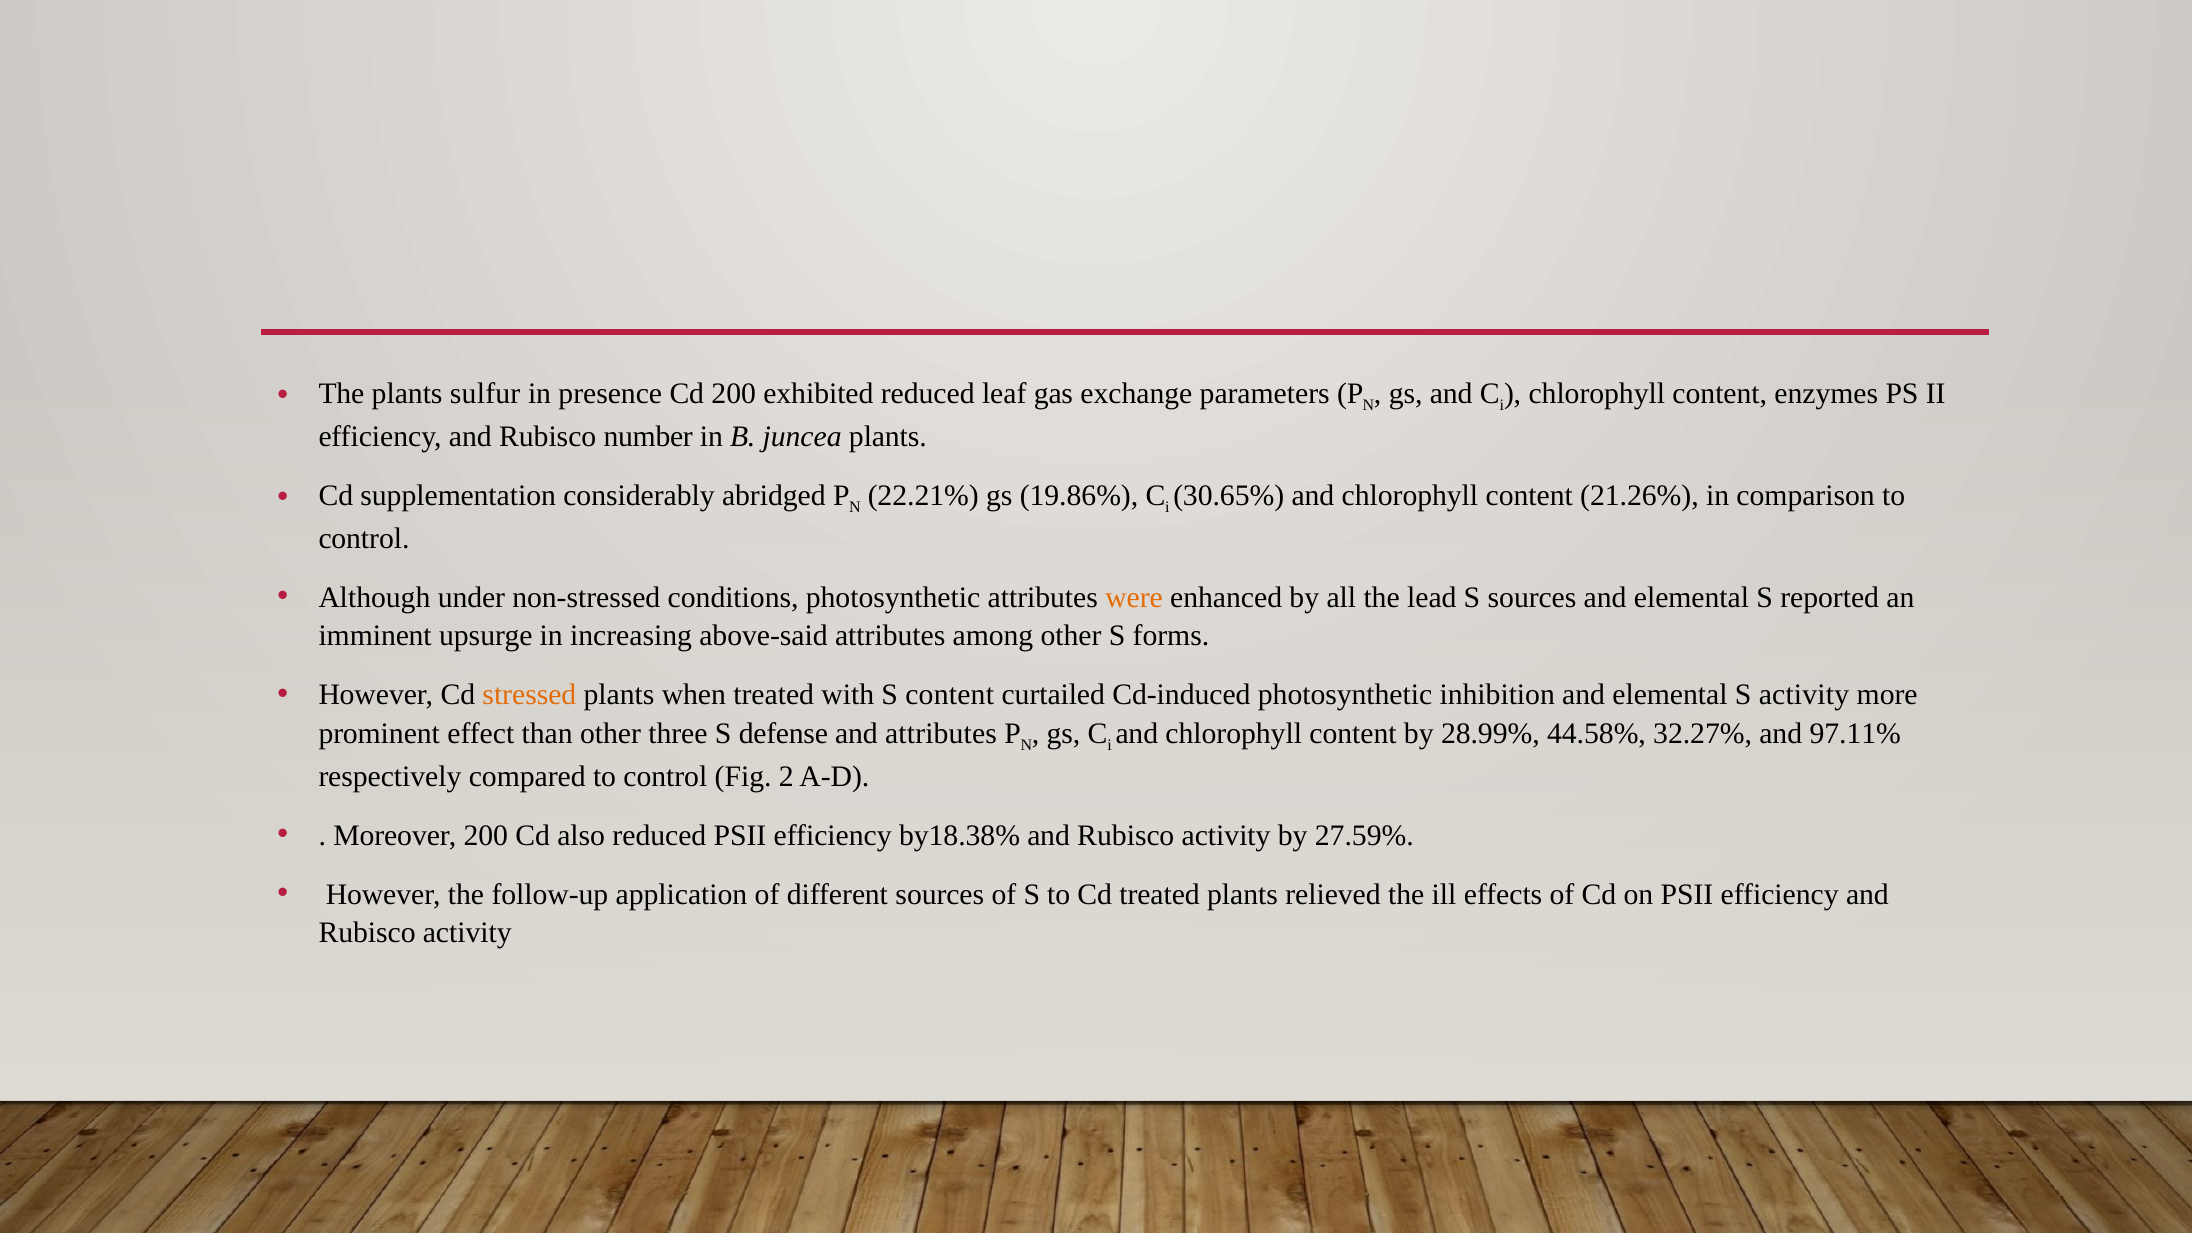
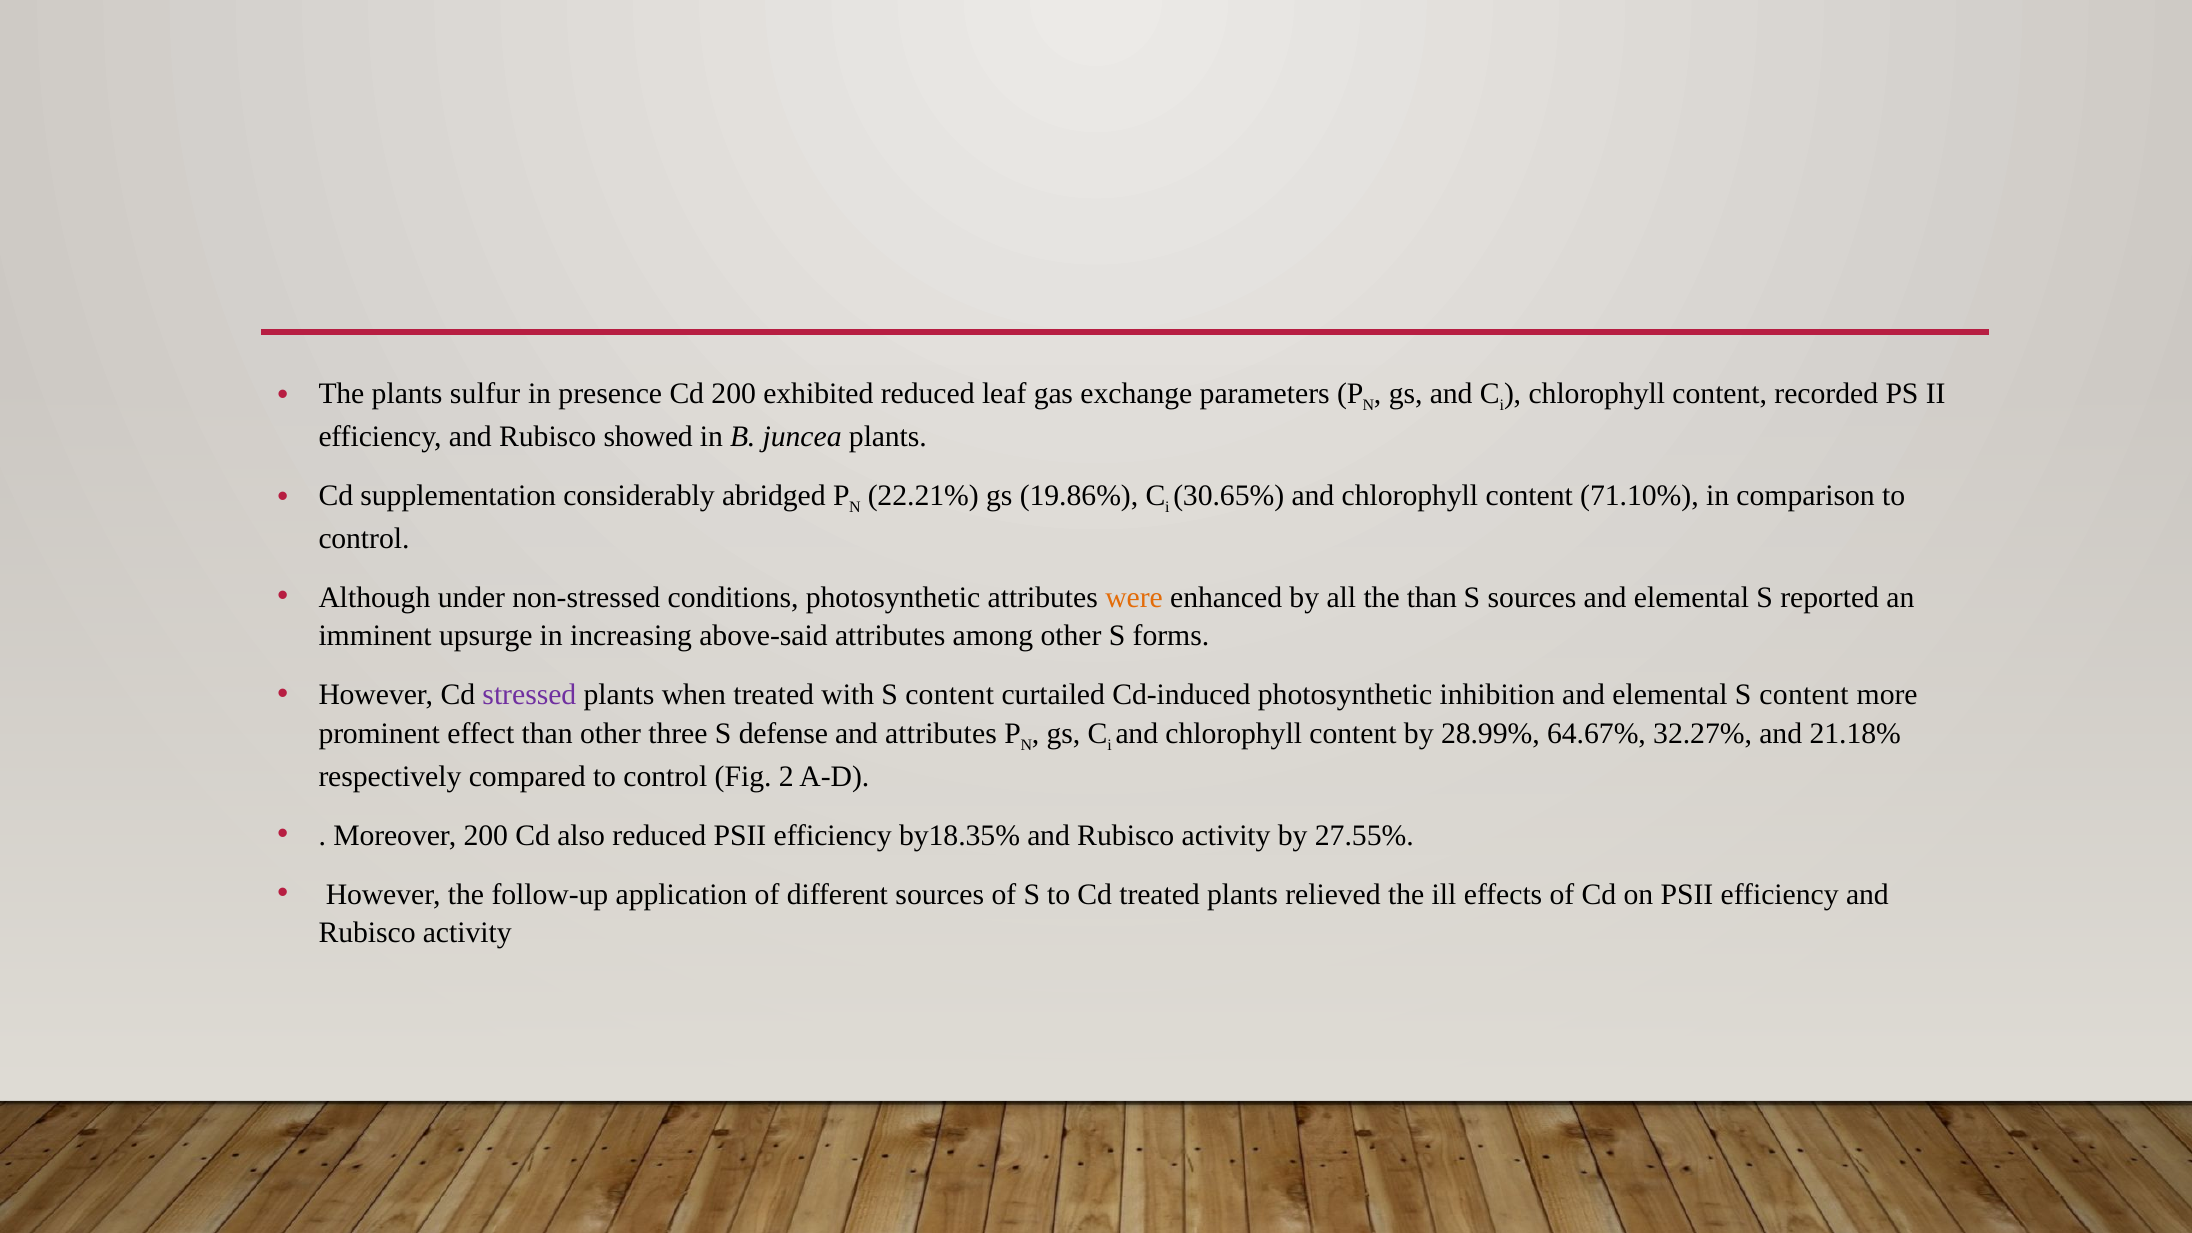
enzymes: enzymes -> recorded
number: number -> showed
21.26%: 21.26% -> 71.10%
the lead: lead -> than
stressed colour: orange -> purple
elemental S activity: activity -> content
44.58%: 44.58% -> 64.67%
97.11%: 97.11% -> 21.18%
by18.38%: by18.38% -> by18.35%
27.59%: 27.59% -> 27.55%
